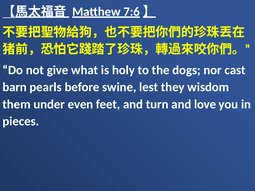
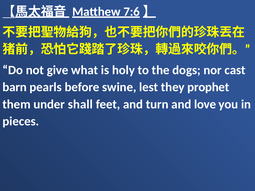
wisdom: wisdom -> prophet
even: even -> shall
